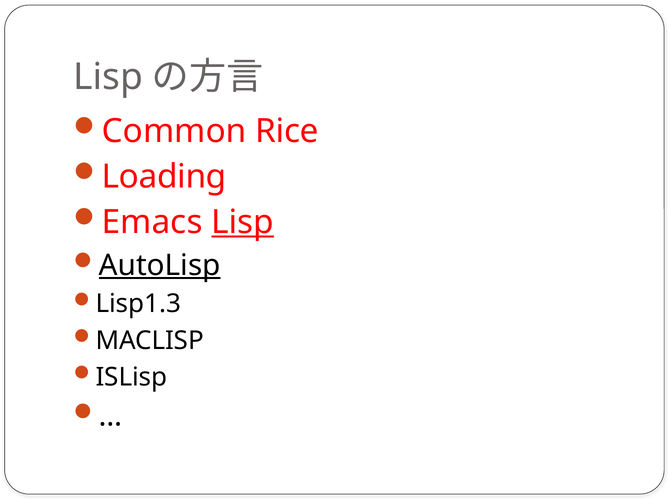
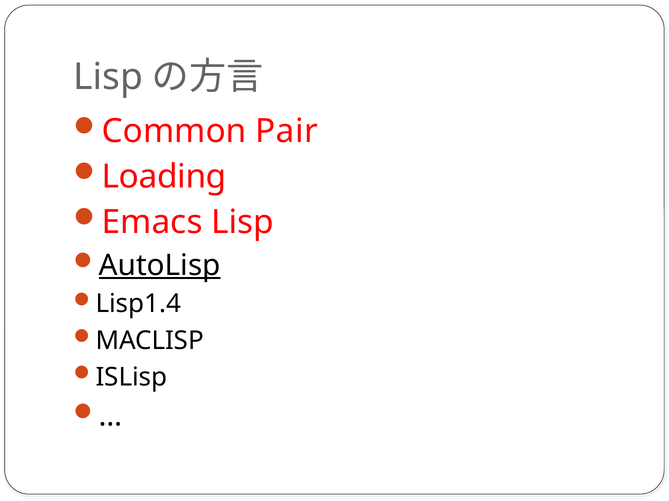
Rice: Rice -> Pair
Lisp at (243, 223) underline: present -> none
Lisp1.3: Lisp1.3 -> Lisp1.4
